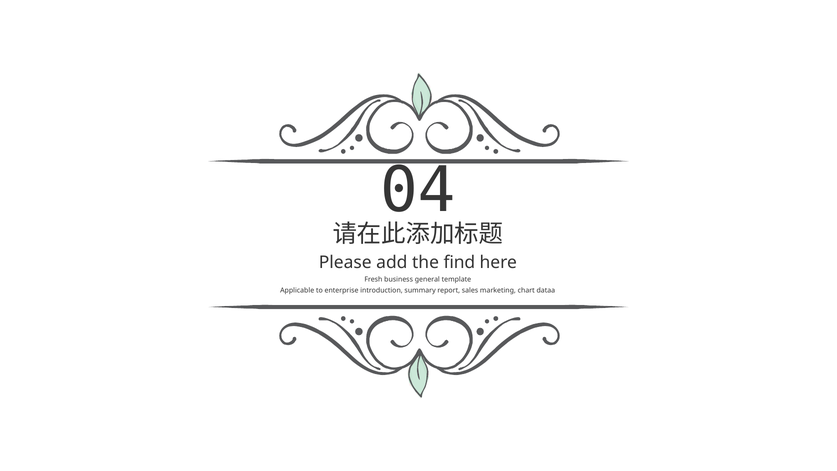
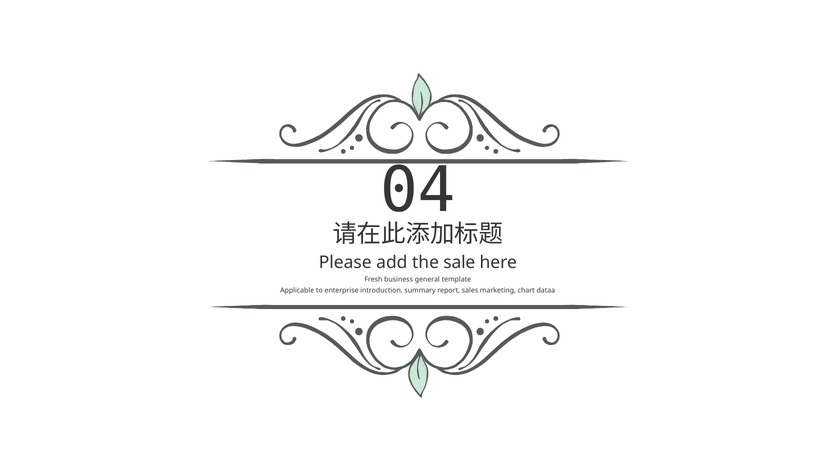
find: find -> sale
